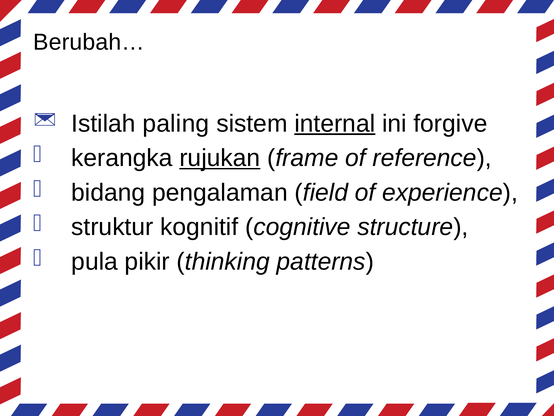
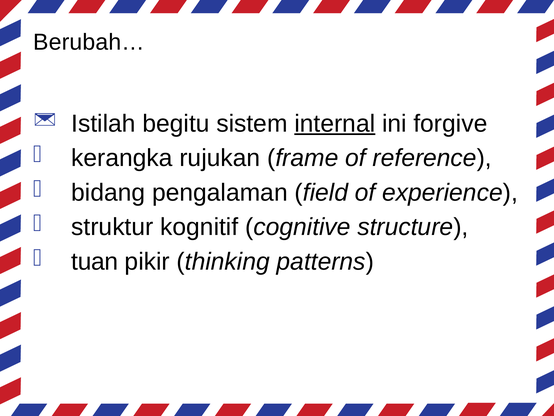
paling: paling -> begitu
rujukan underline: present -> none
pula: pula -> tuan
